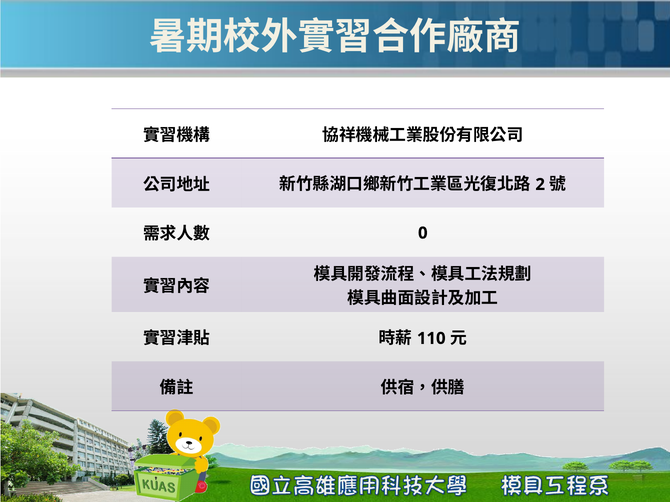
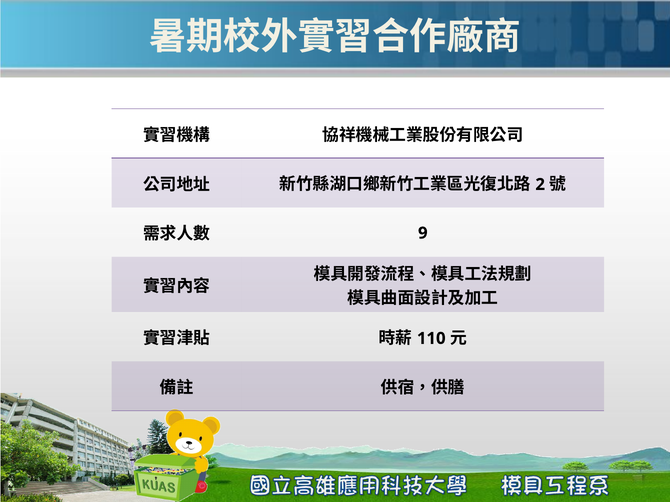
0: 0 -> 9
